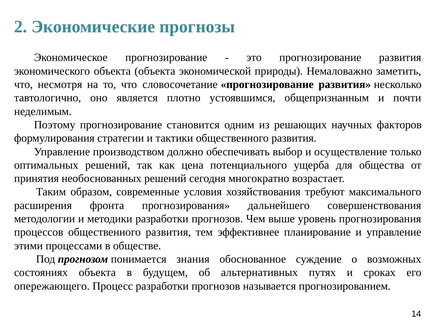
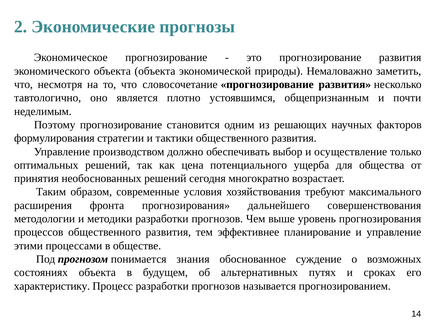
опережающего: опережающего -> характеристику
